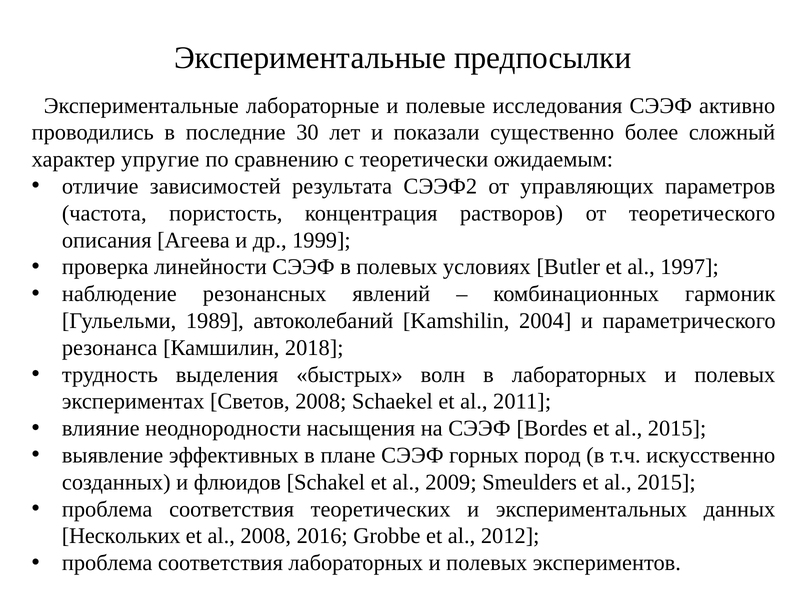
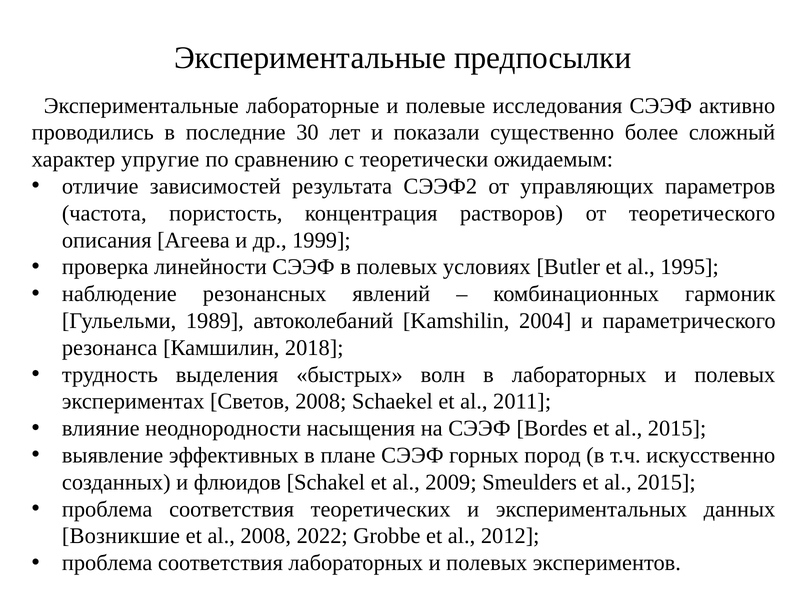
1997: 1997 -> 1995
Нескольких: Нескольких -> Возникшие
2016: 2016 -> 2022
